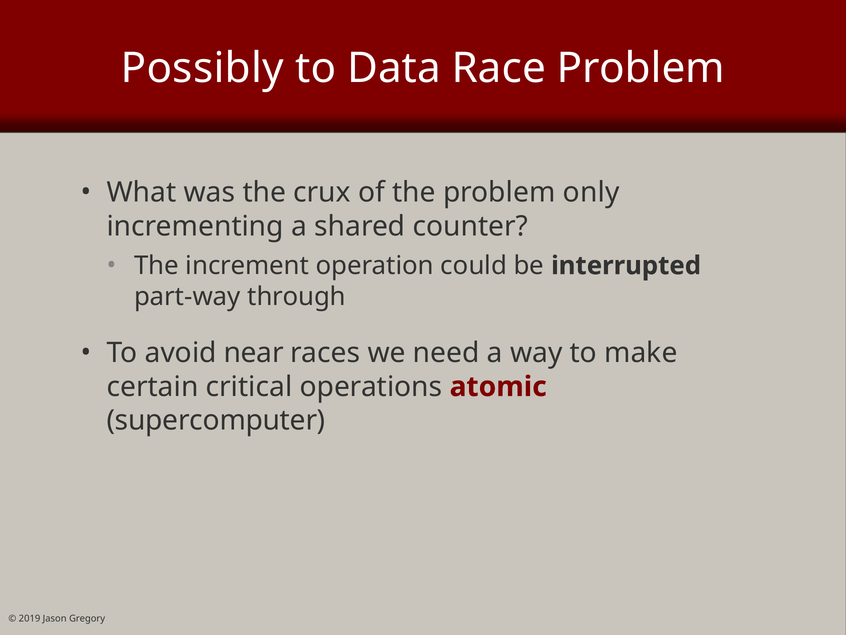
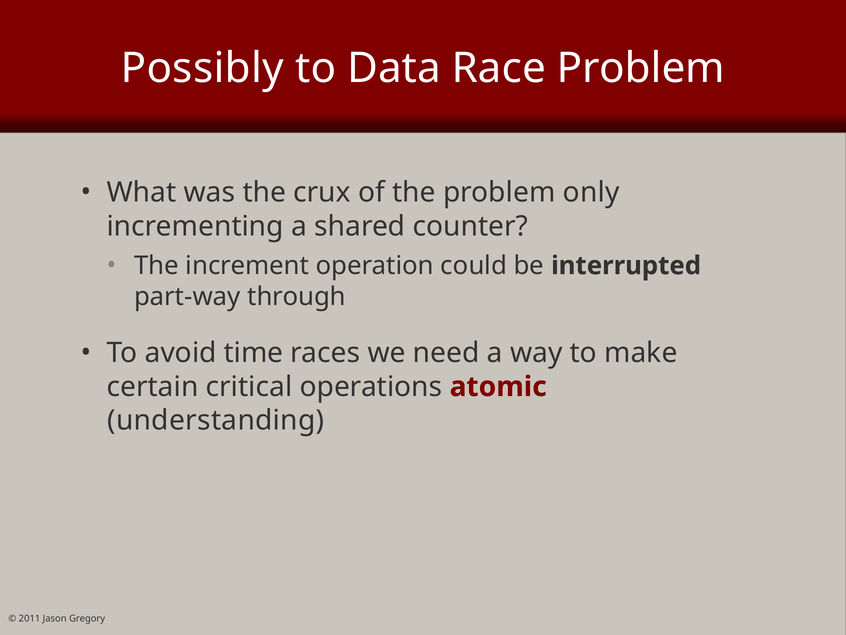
near: near -> time
supercomputer: supercomputer -> understanding
2019: 2019 -> 2011
